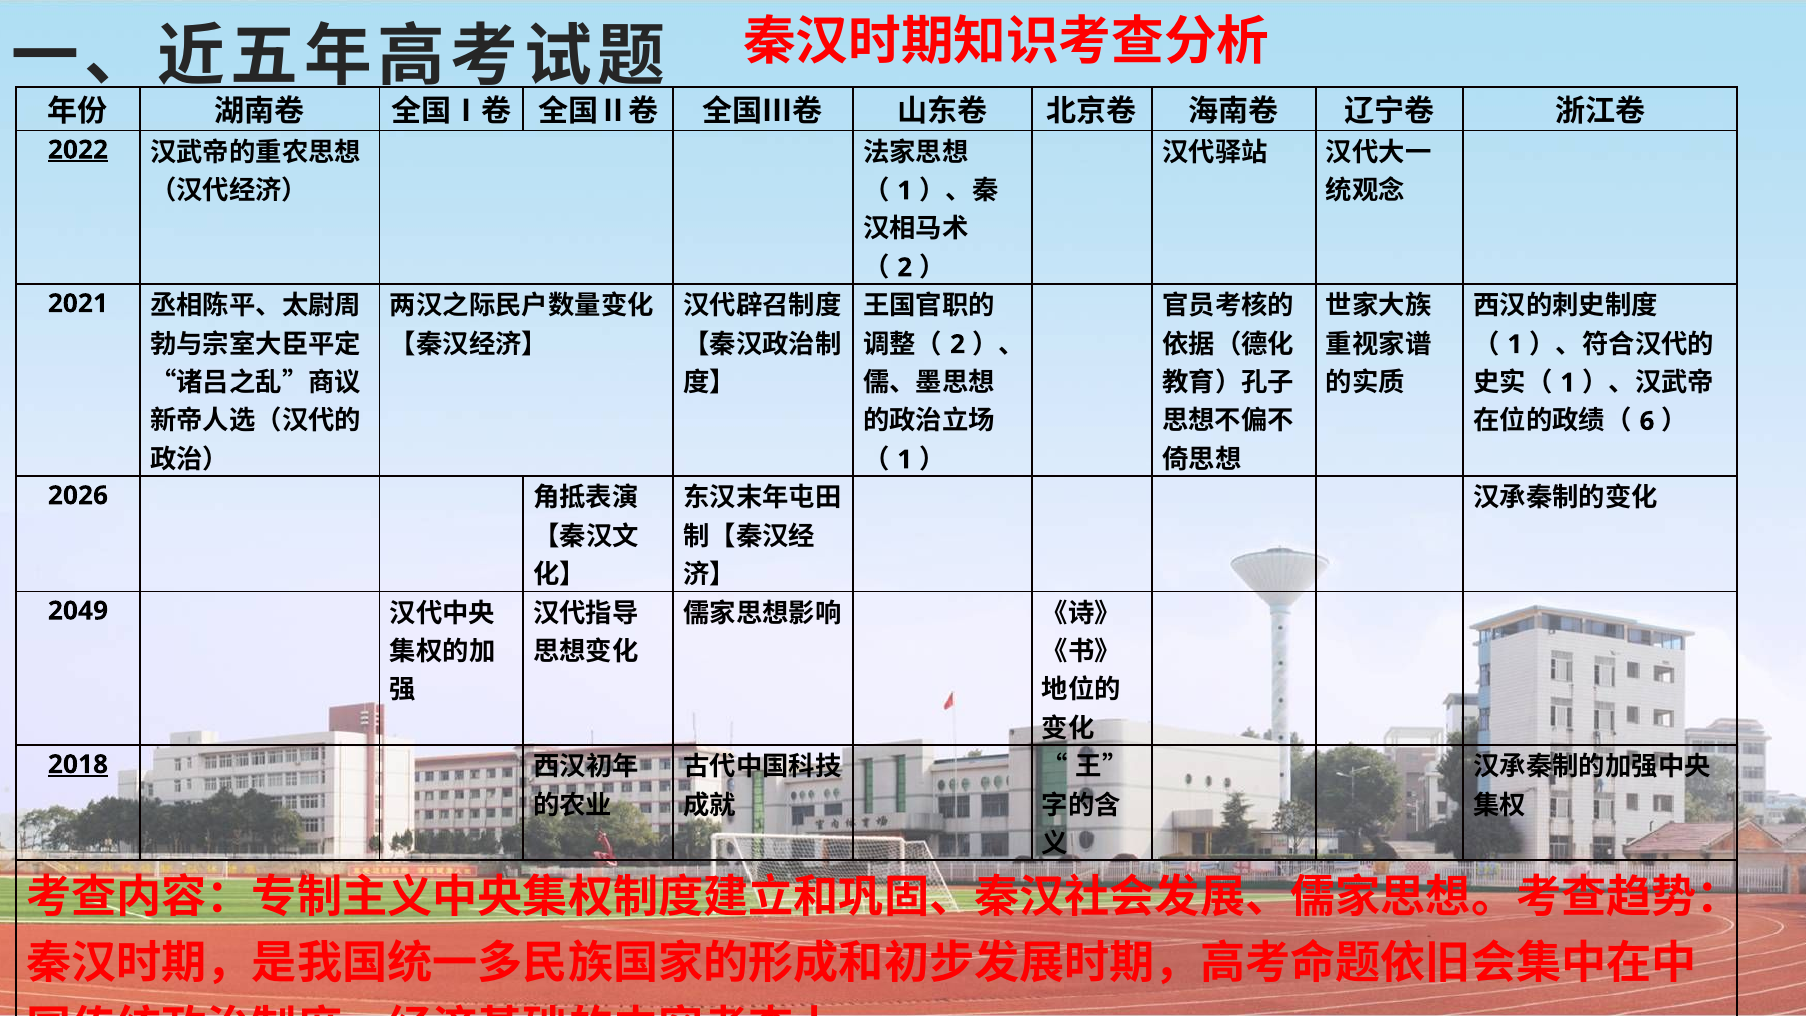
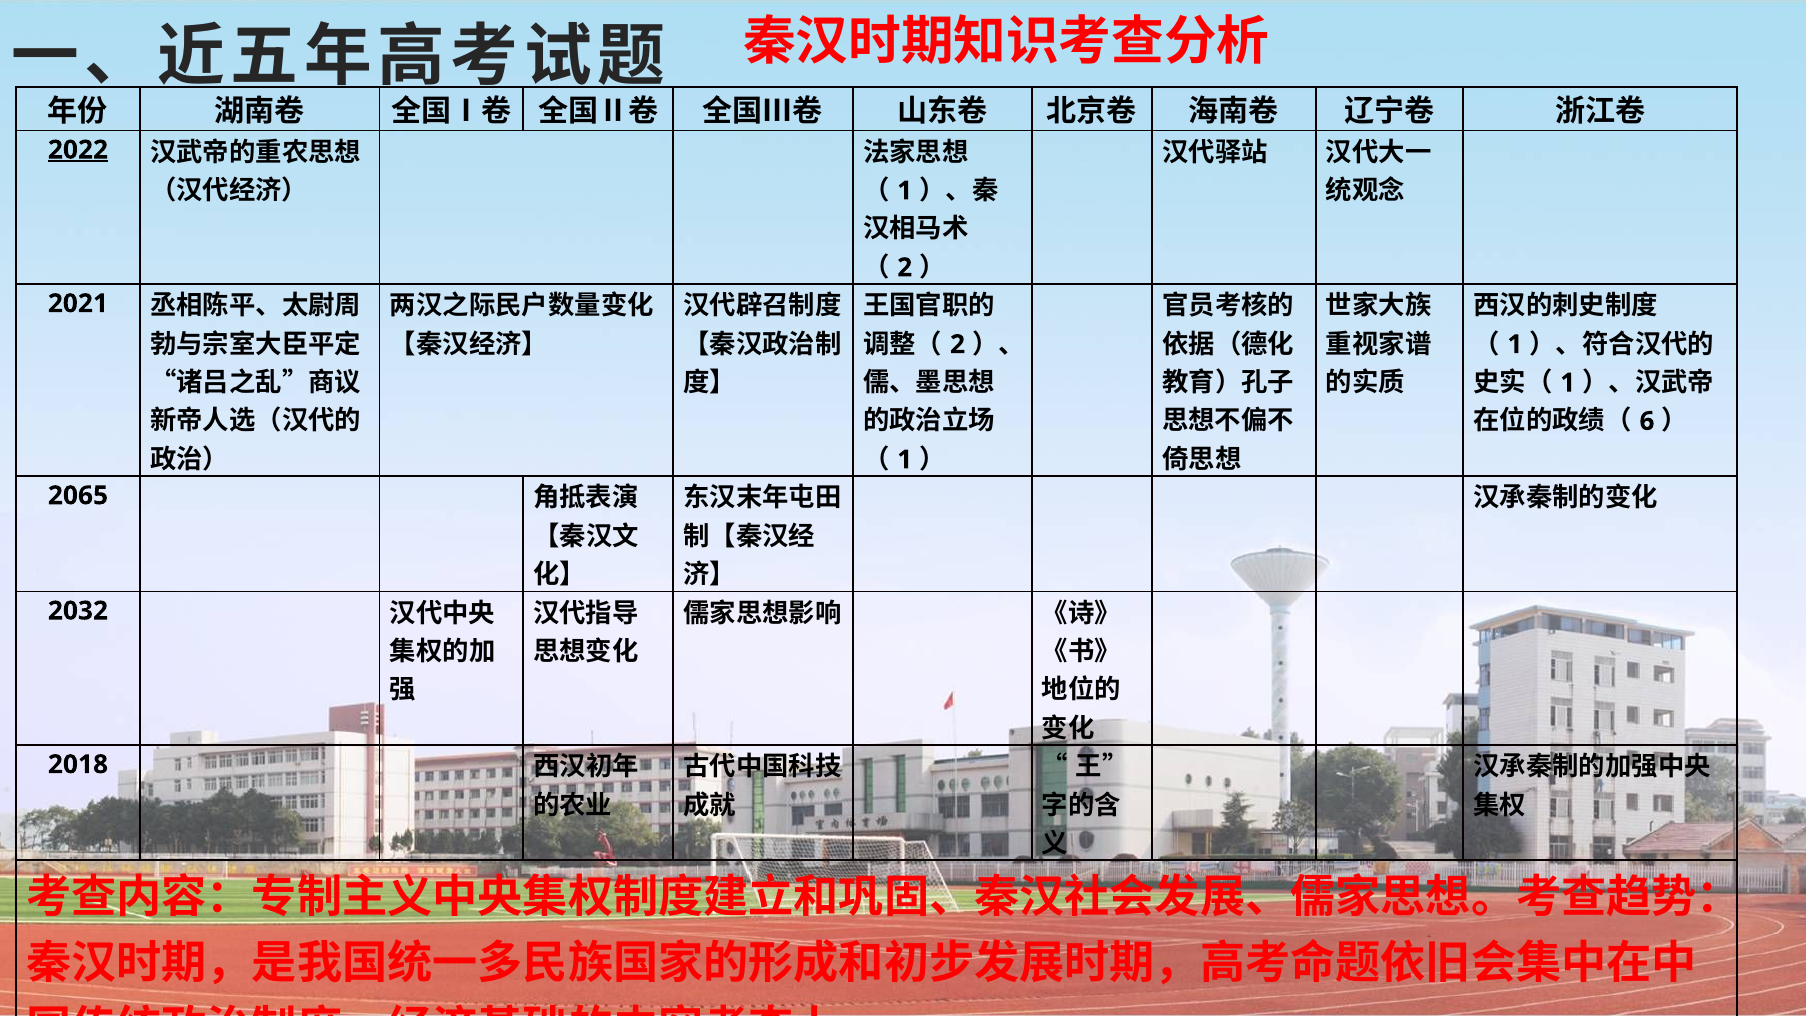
2026: 2026 -> 2065
2049: 2049 -> 2032
2018 underline: present -> none
